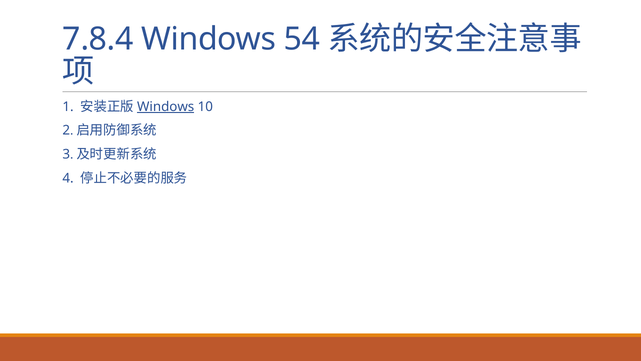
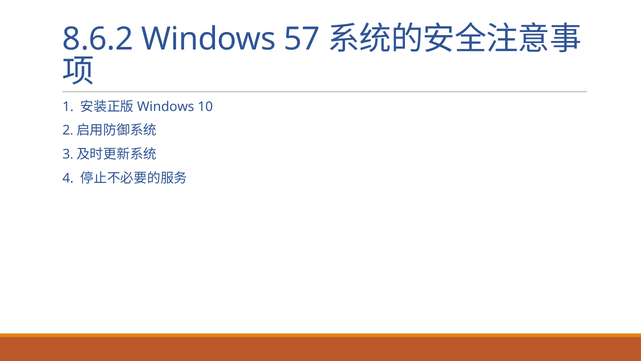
7.8.4: 7.8.4 -> 8.6.2
54: 54 -> 57
Windows at (166, 107) underline: present -> none
